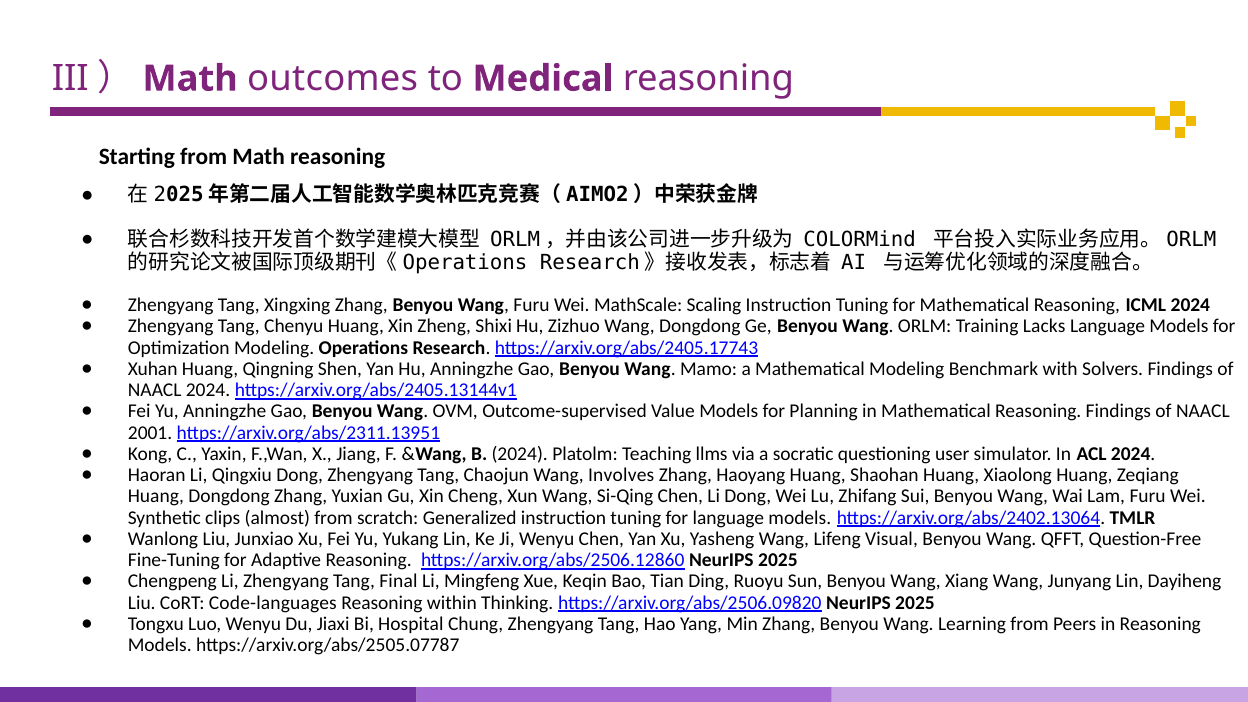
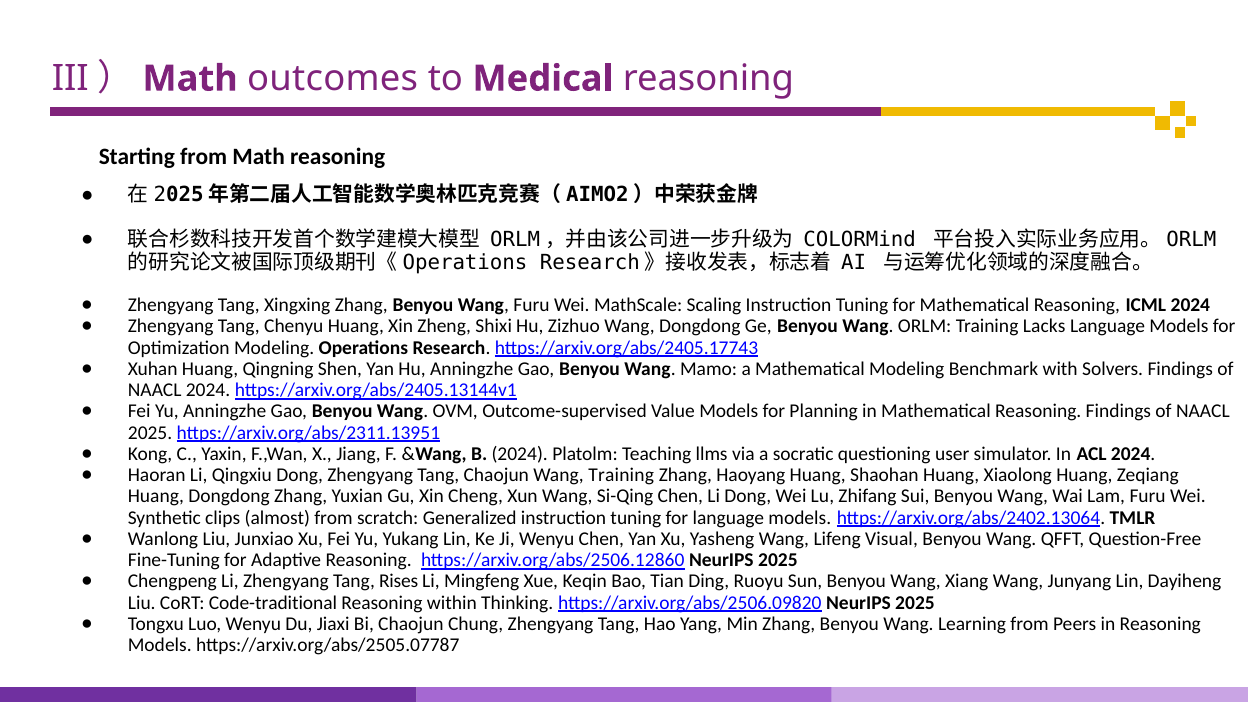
2001 at (150, 433): 2001 -> 2025
Wang Involves: Involves -> Training
Final: Final -> Rises
Code-languages: Code-languages -> Code-traditional
Bi Hospital: Hospital -> Chaojun
